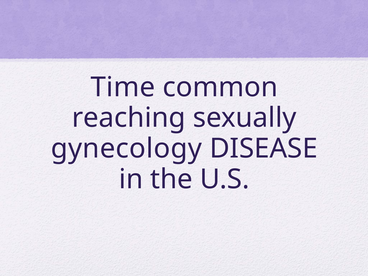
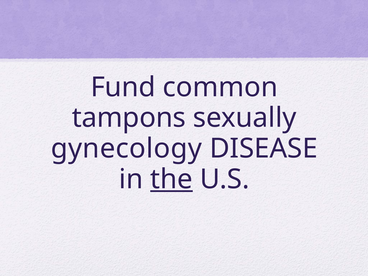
Time: Time -> Fund
reaching: reaching -> tampons
the underline: none -> present
